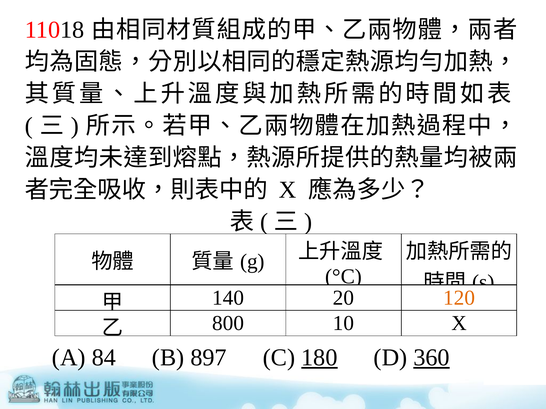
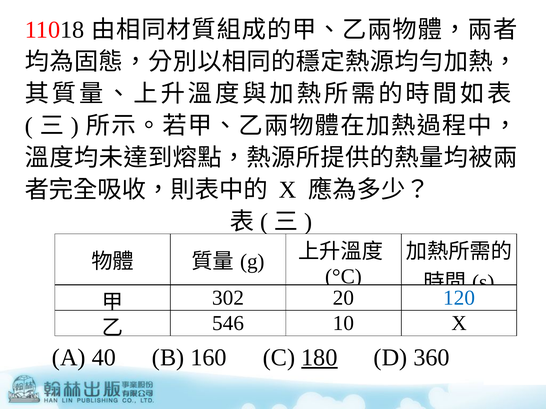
140: 140 -> 302
120 colour: orange -> blue
800: 800 -> 546
84: 84 -> 40
897: 897 -> 160
360 underline: present -> none
